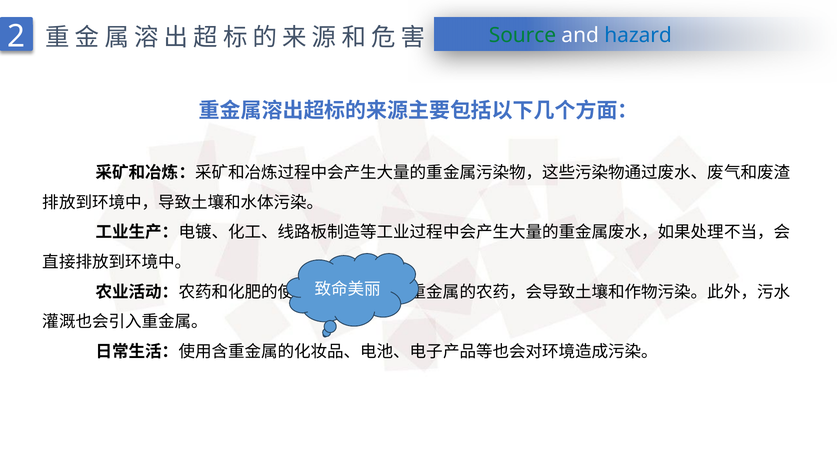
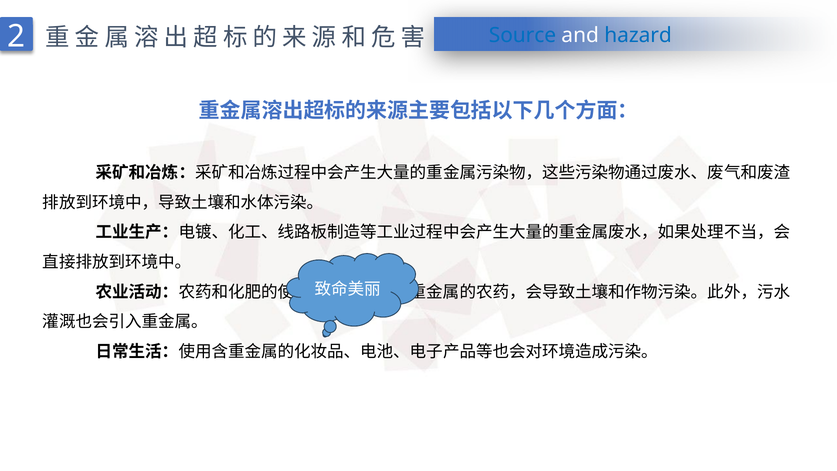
Source colour: green -> blue
